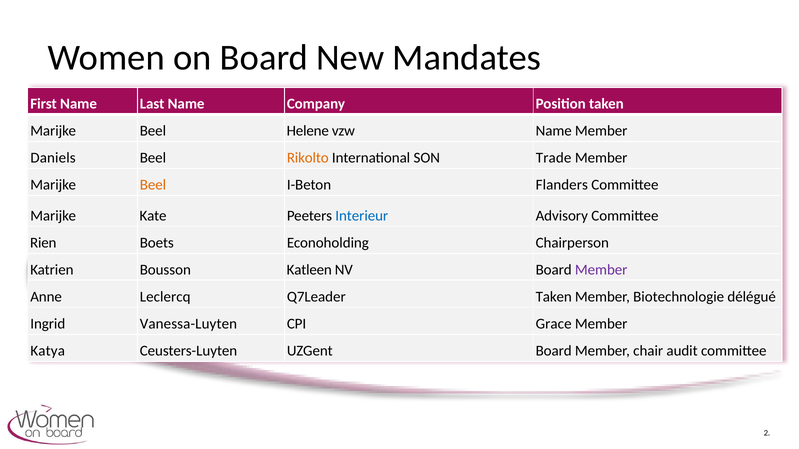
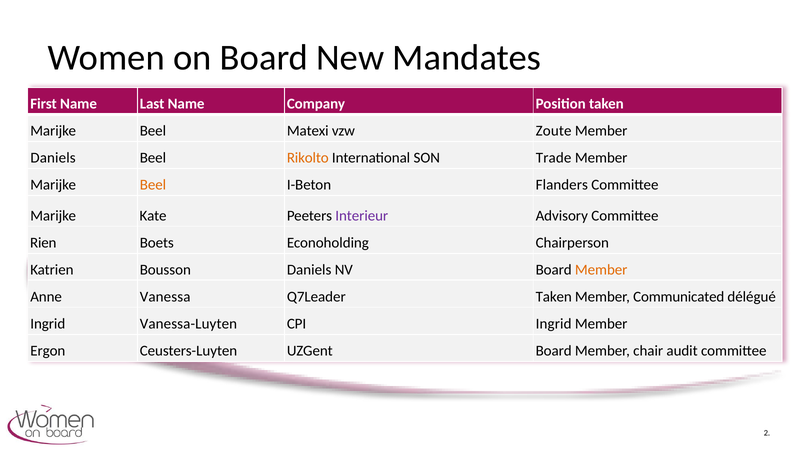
Helene: Helene -> Matexi
vzw Name: Name -> Zoute
Interieur colour: blue -> purple
Bousson Katleen: Katleen -> Daniels
Member at (601, 270) colour: purple -> orange
Leclercq: Leclercq -> Vanessa
Biotechnologie: Biotechnologie -> Communicated
CPI Grace: Grace -> Ingrid
Katya: Katya -> Ergon
